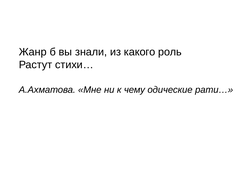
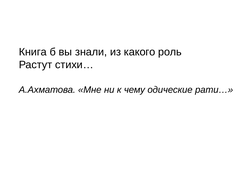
Жанр: Жанр -> Книга
